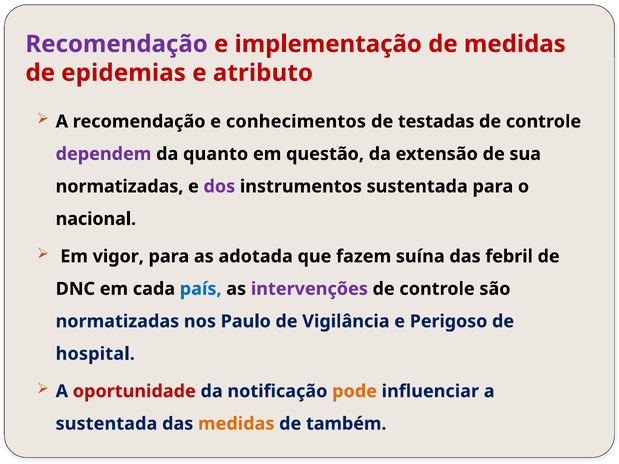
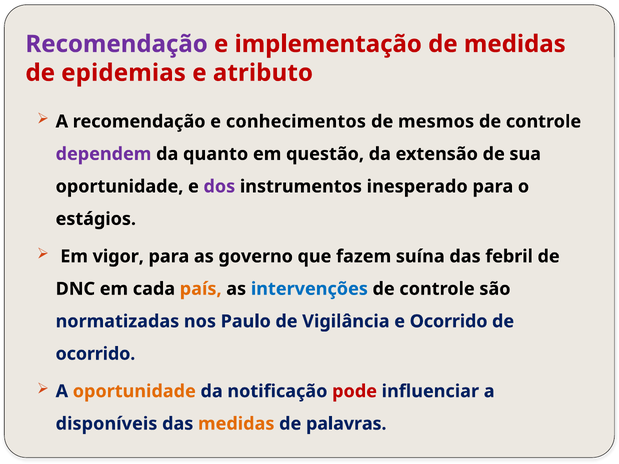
testadas: testadas -> mesmos
normatizadas at (120, 187): normatizadas -> oportunidade
instrumentos sustentada: sustentada -> inesperado
nacional: nacional -> estágios
adotada: adotada -> governo
país colour: blue -> orange
intervenções colour: purple -> blue
e Perigoso: Perigoso -> Ocorrido
hospital at (95, 354): hospital -> ocorrido
oportunidade at (134, 391) colour: red -> orange
pode colour: orange -> red
sustentada at (106, 424): sustentada -> disponíveis
também: também -> palavras
